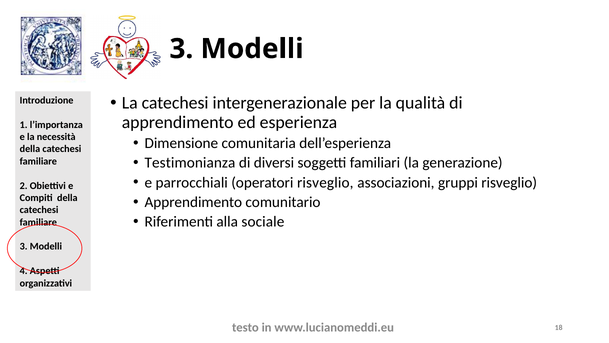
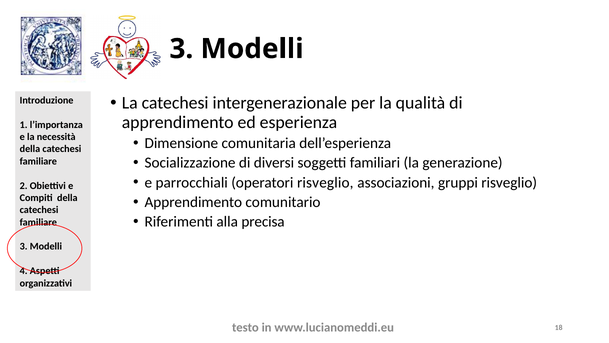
Testimonianza: Testimonianza -> Socializzazione
sociale: sociale -> precisa
